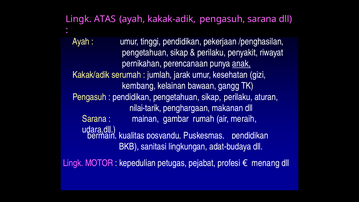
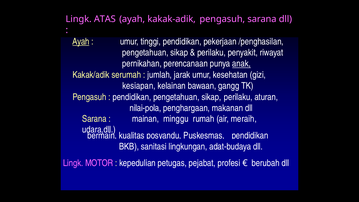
Ayah at (81, 41) underline: none -> present
kembang: kembang -> kesiapan
nilai-tarik: nilai-tarik -> nilai-pola
gambar: gambar -> minggu
menang: menang -> berubah
